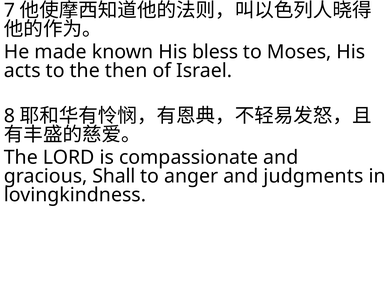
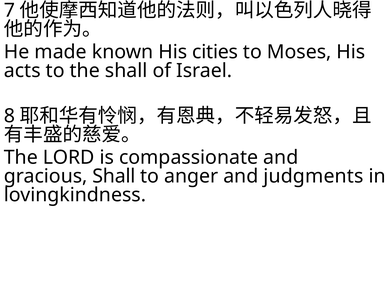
bless: bless -> cities
the then: then -> shall
